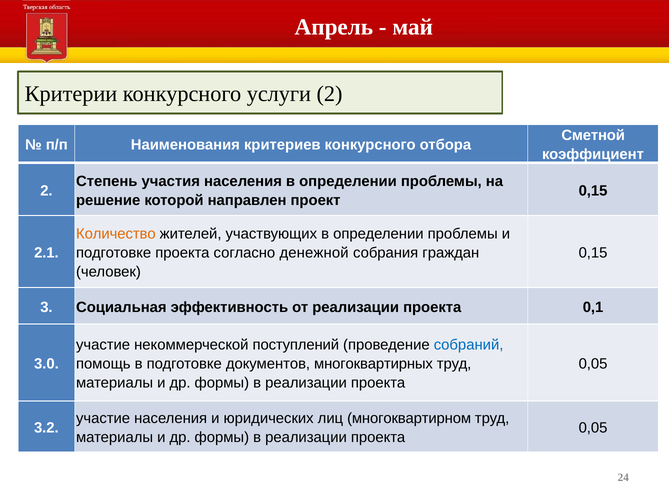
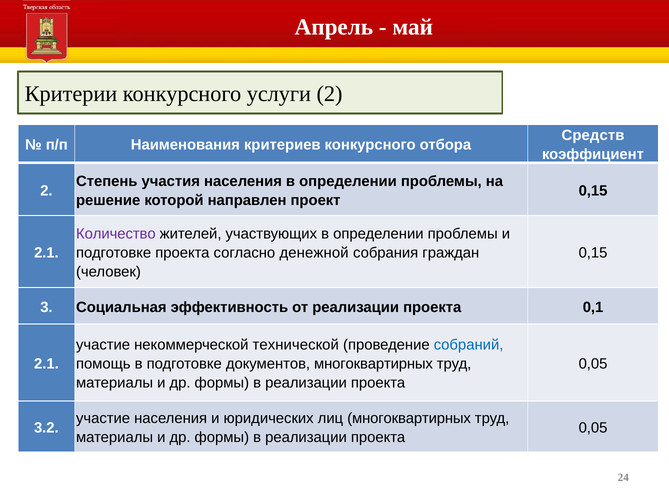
Сметной: Сметной -> Средств
Количество colour: orange -> purple
поступлений: поступлений -> технической
3.0 at (46, 364): 3.0 -> 2.1
лиц многоквартирном: многоквартирном -> многоквартирных
